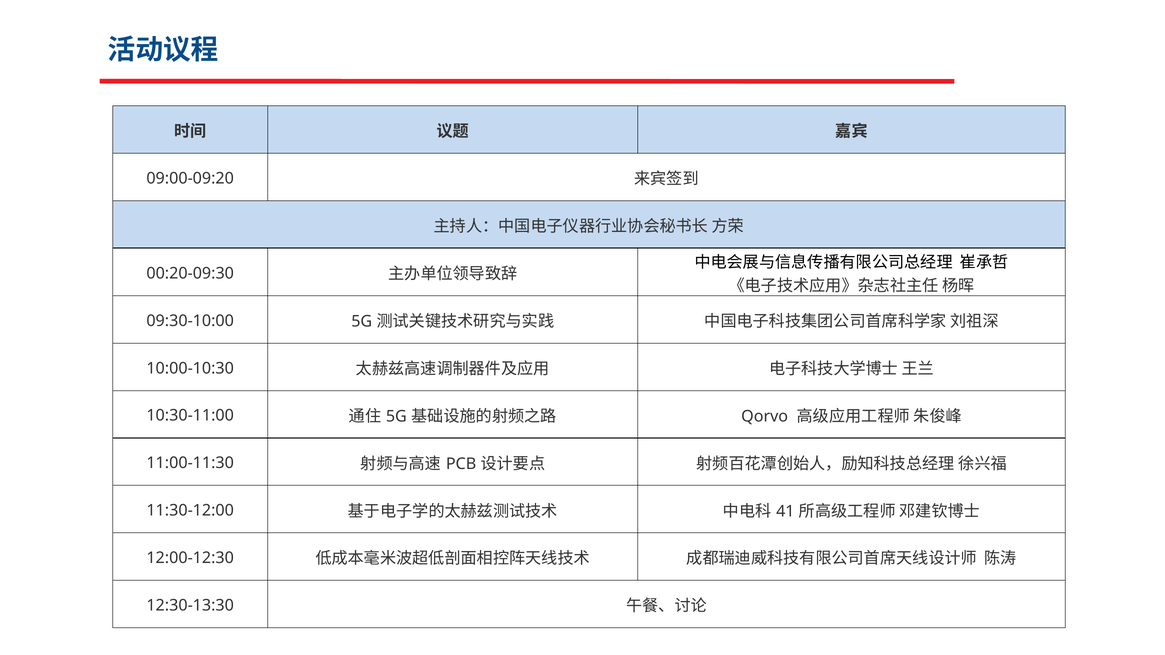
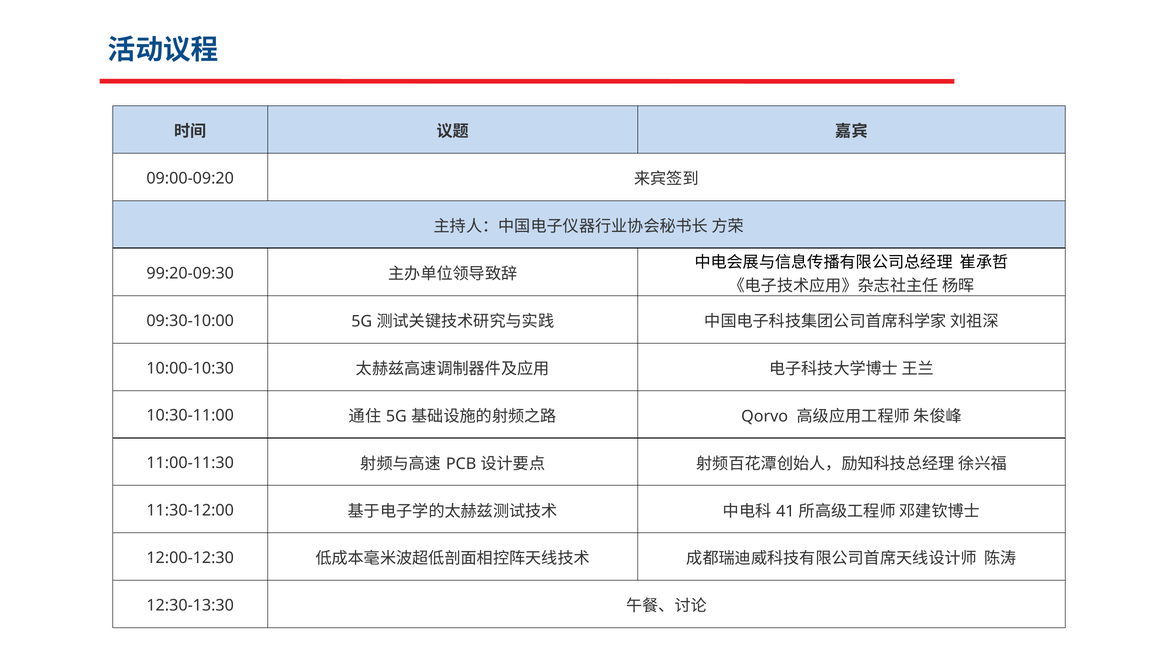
00:20-09:30: 00:20-09:30 -> 99:20-09:30
